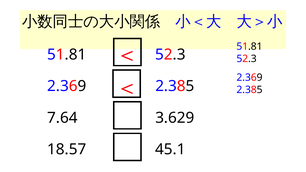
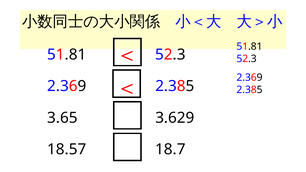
7.64: 7.64 -> 3.65
45.1: 45.1 -> 18.7
